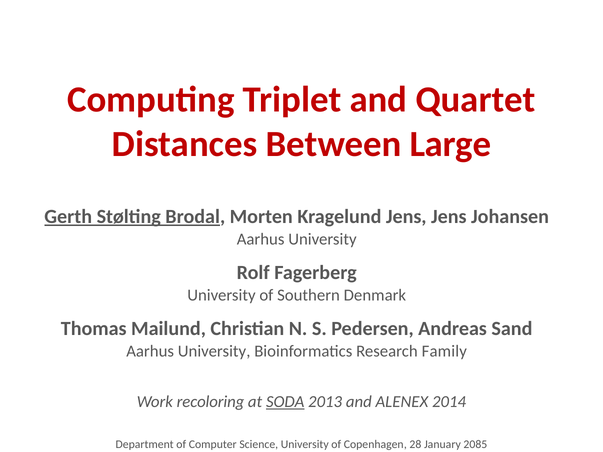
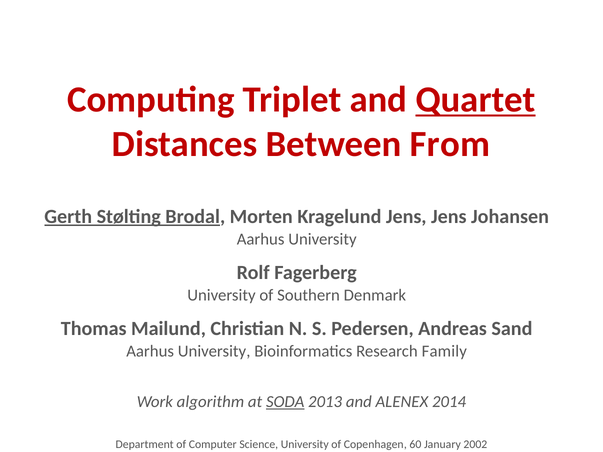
Quartet underline: none -> present
Large: Large -> From
recoloring: recoloring -> algorithm
28: 28 -> 60
2085: 2085 -> 2002
